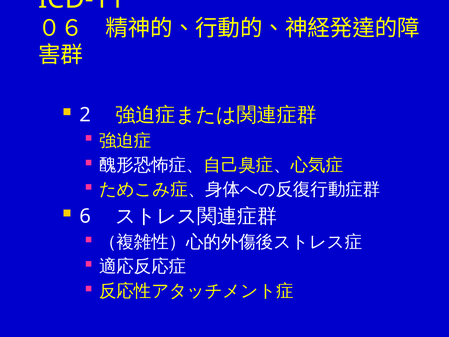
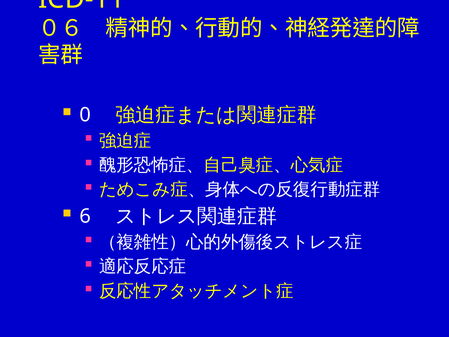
2: 2 -> 0
